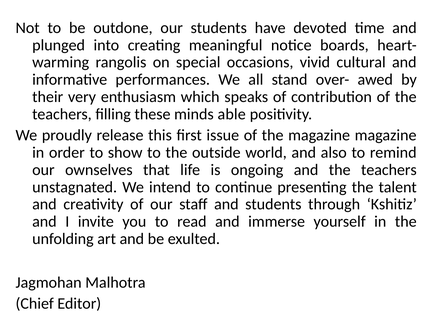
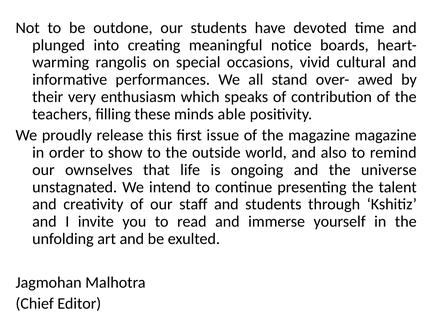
and the teachers: teachers -> universe
